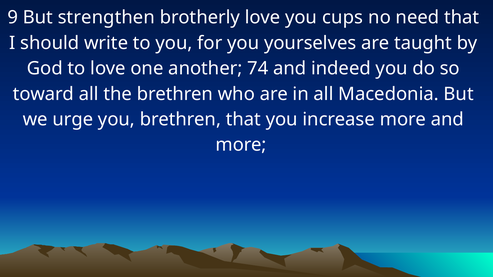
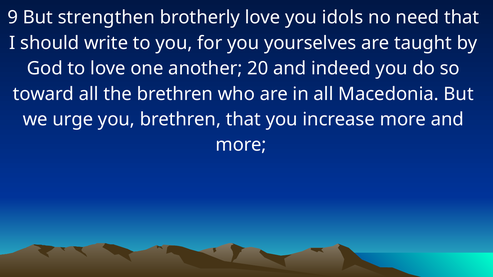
cups: cups -> idols
74: 74 -> 20
